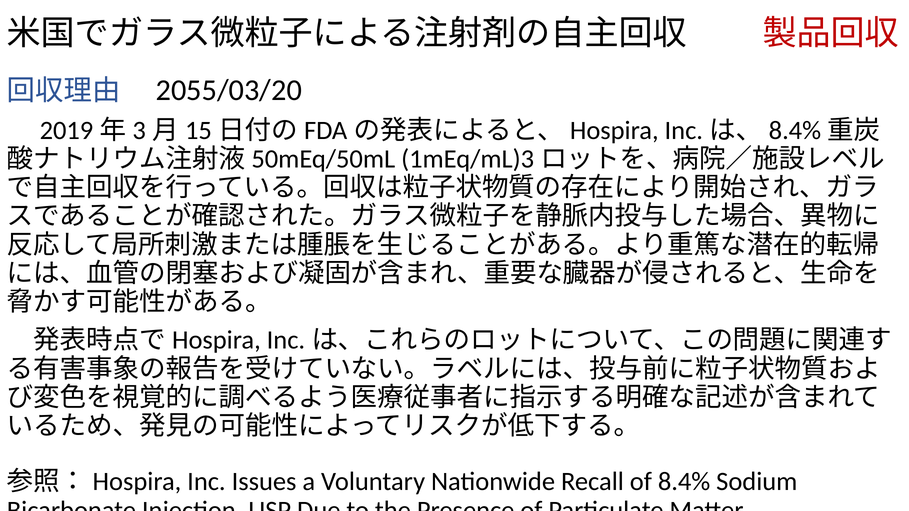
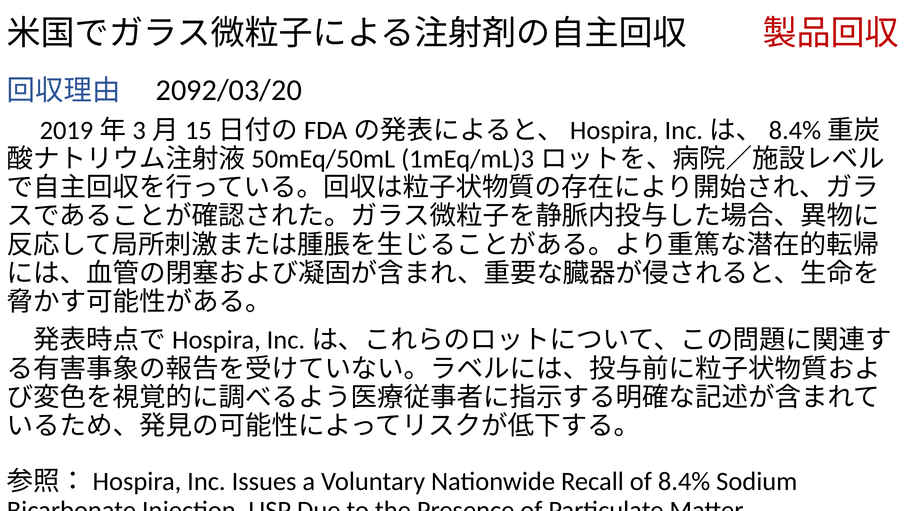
2055/03/20: 2055/03/20 -> 2092/03/20
